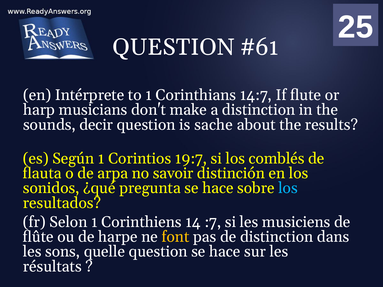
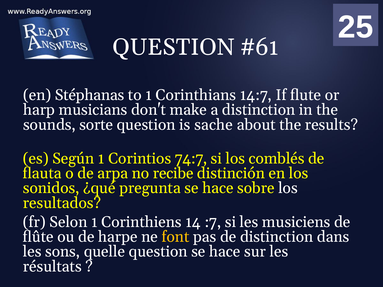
Intérprete: Intérprete -> Stéphanas
decir: decir -> sorte
19:7: 19:7 -> 74:7
savoir: savoir -> recibe
los at (288, 188) colour: light blue -> white
